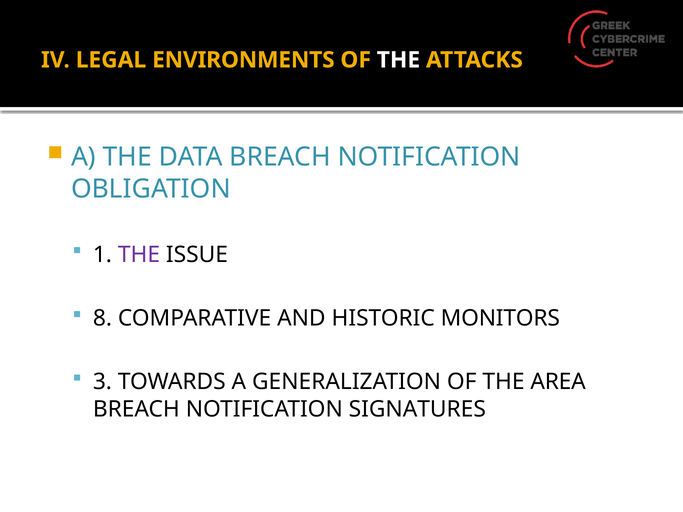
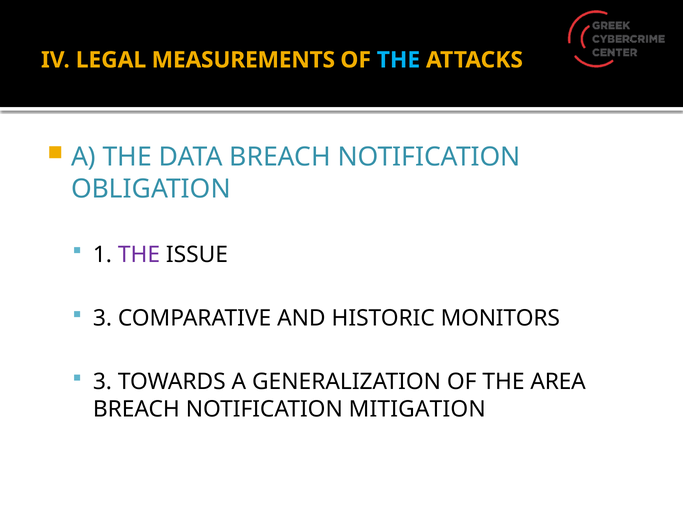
ENVIRONMENTS: ENVIRONMENTS -> MEASUREMENTS
THE at (398, 60) colour: white -> light blue
8 at (102, 318): 8 -> 3
SIGNATURES: SIGNATURES -> MITIGATION
